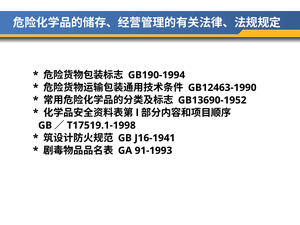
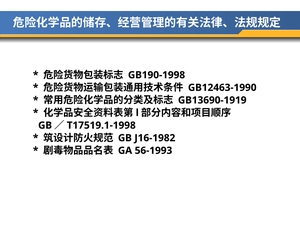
GB190-1994: GB190-1994 -> GB190-1998
GB13690-1952: GB13690-1952 -> GB13690-1919
J16-1941: J16-1941 -> J16-1982
91-1993: 91-1993 -> 56-1993
